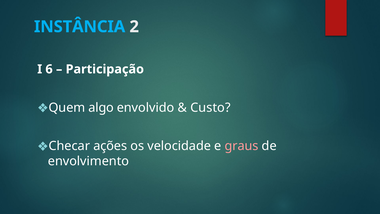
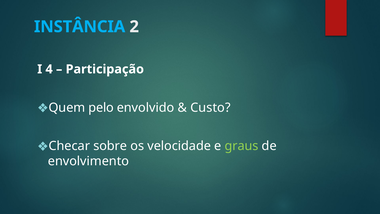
6: 6 -> 4
algo: algo -> pelo
ações: ações -> sobre
graus colour: pink -> light green
